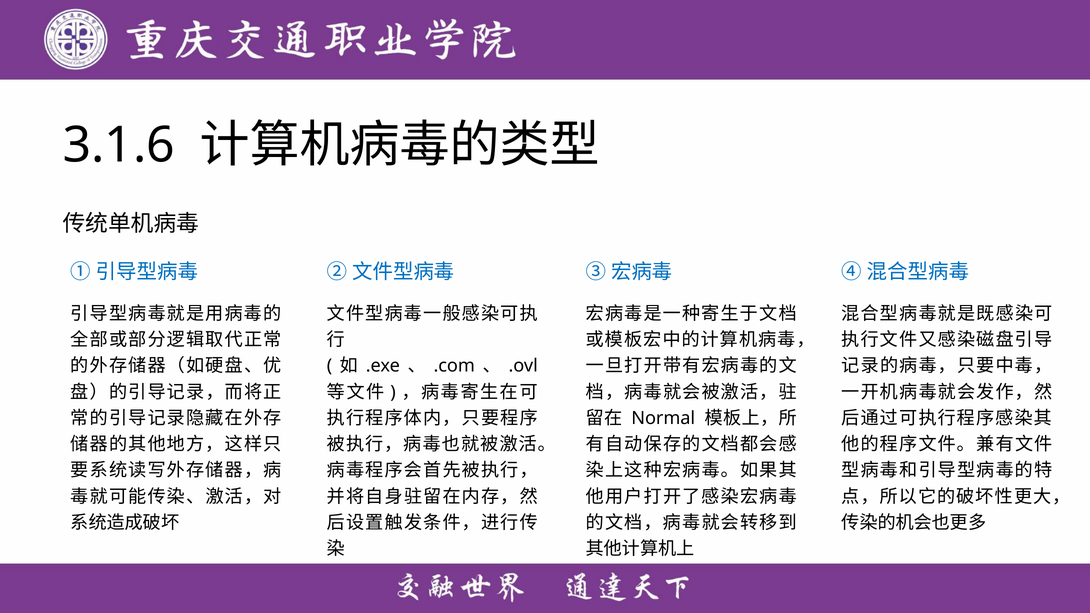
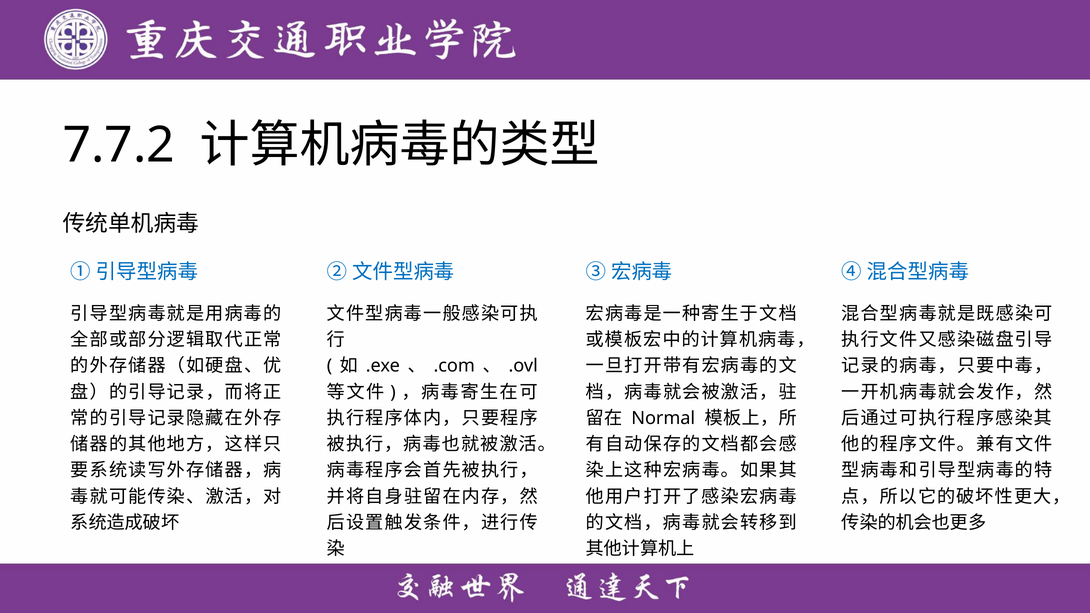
3.1.6: 3.1.6 -> 7.7.2
